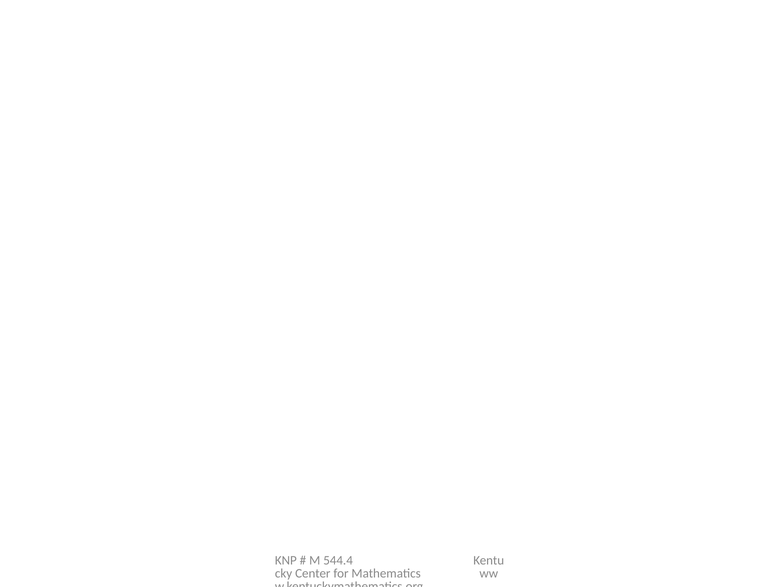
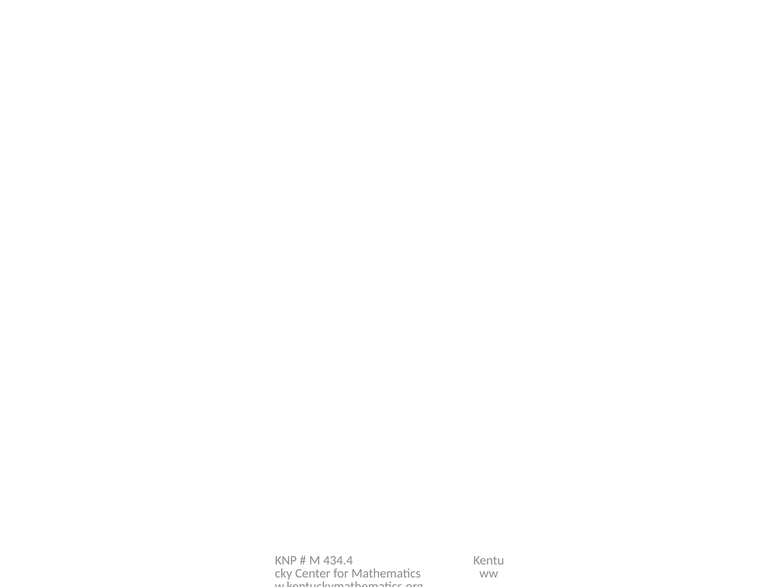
544.4: 544.4 -> 434.4
